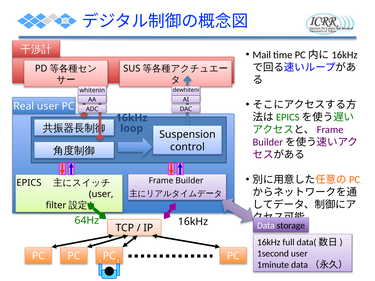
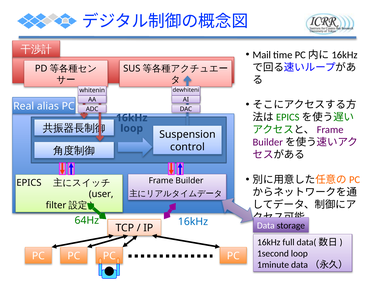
Real user: user -> alias
16kHz at (193, 222) colour: black -> blue
1second user: user -> loop
